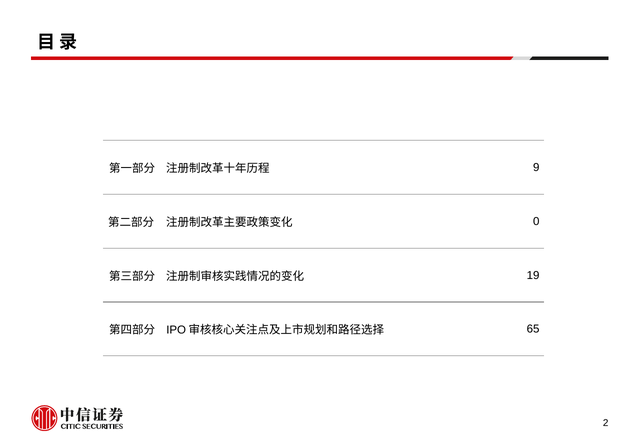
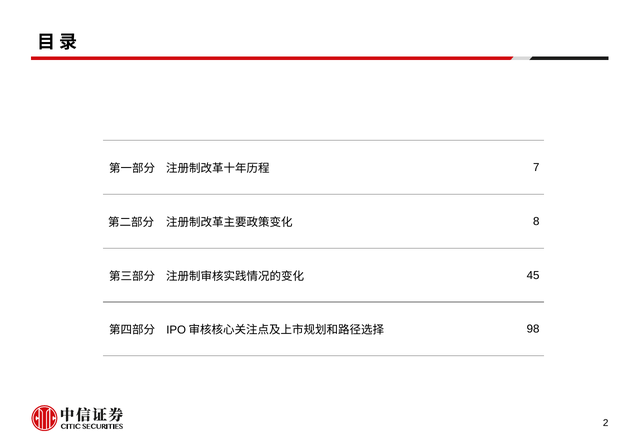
9: 9 -> 7
0: 0 -> 8
19: 19 -> 45
65: 65 -> 98
